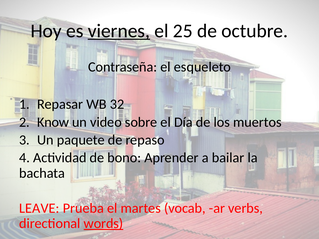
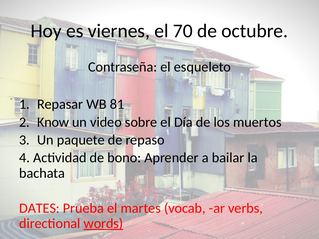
viernes underline: present -> none
25: 25 -> 70
32: 32 -> 81
LEAVE: LEAVE -> DATES
